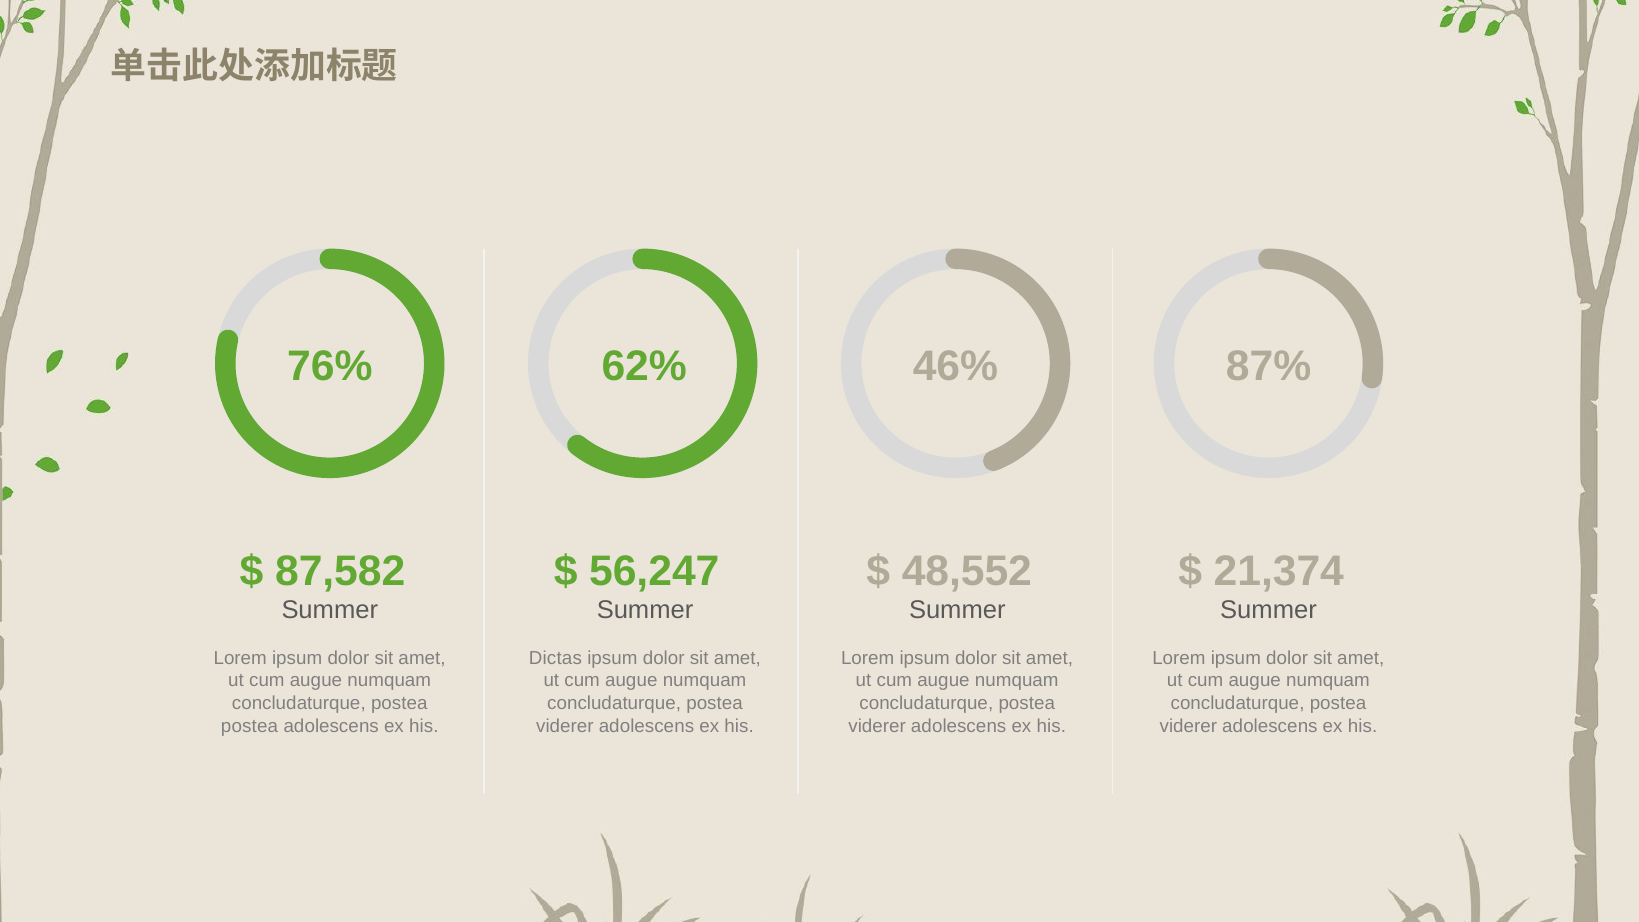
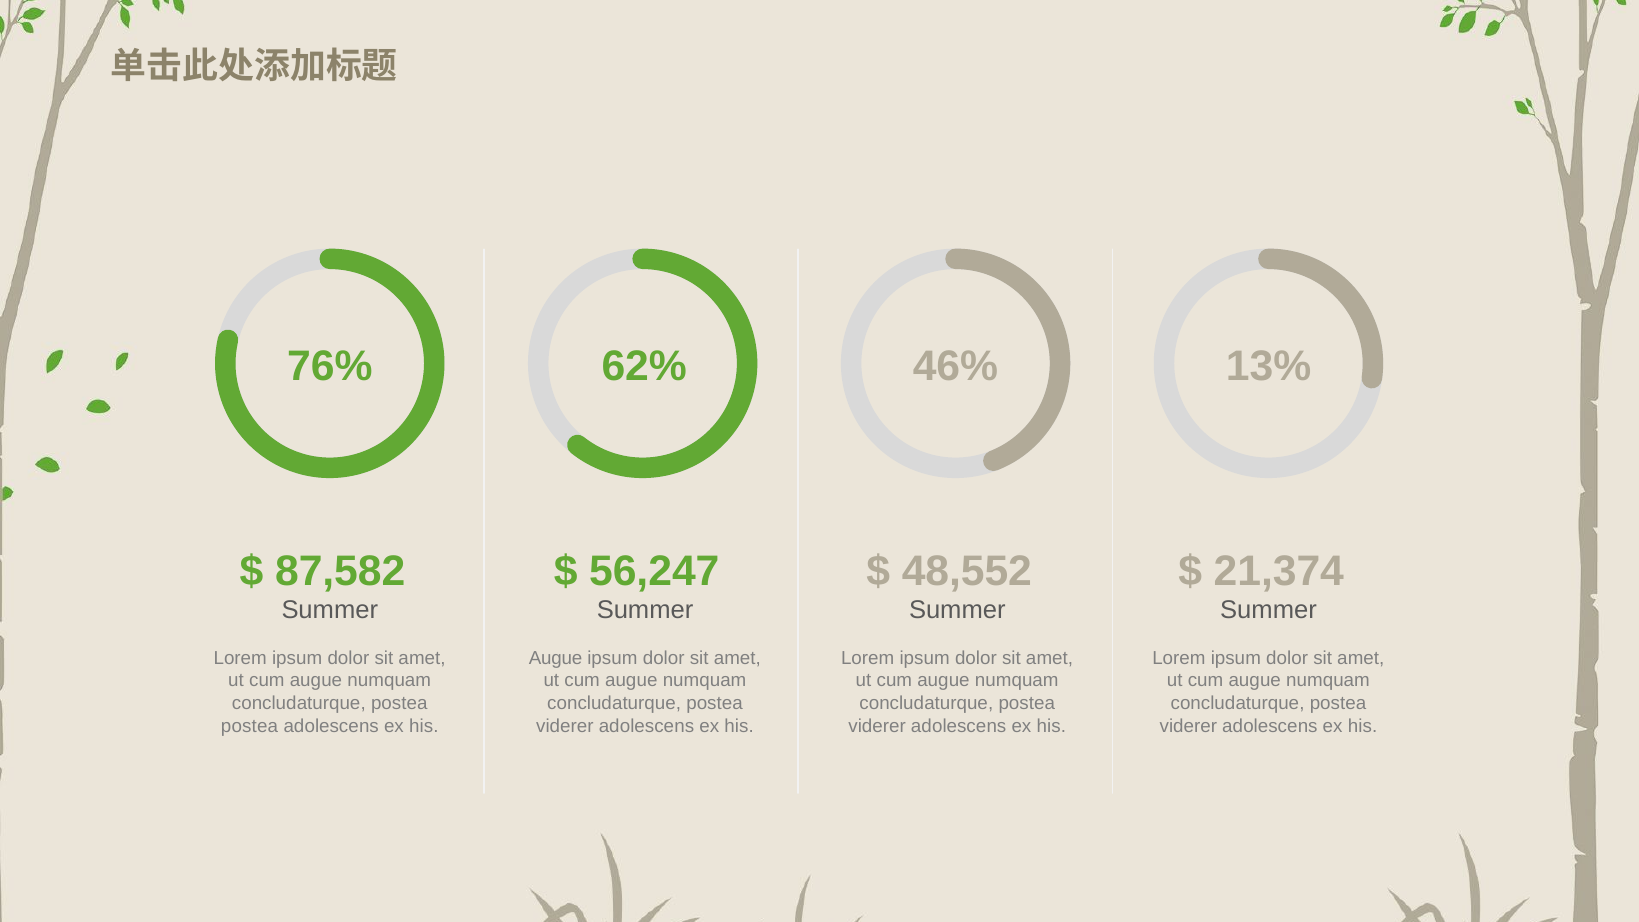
87%: 87% -> 13%
Dictas at (555, 658): Dictas -> Augue
